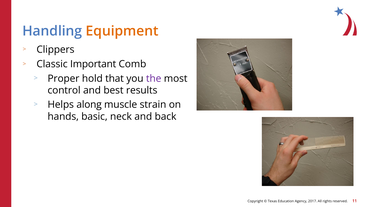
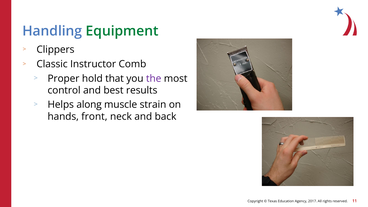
Equipment colour: orange -> green
Important: Important -> Instructor
basic: basic -> front
